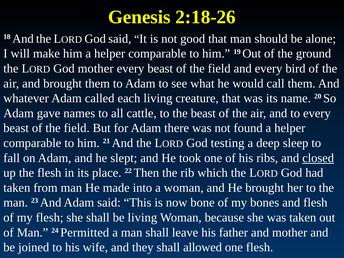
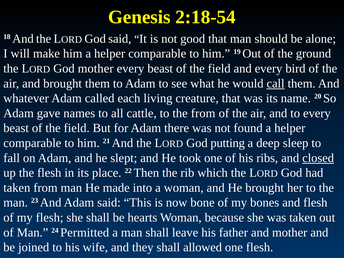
2:18-26: 2:18-26 -> 2:18-54
call underline: none -> present
the beast: beast -> from
testing: testing -> putting
be living: living -> hearts
